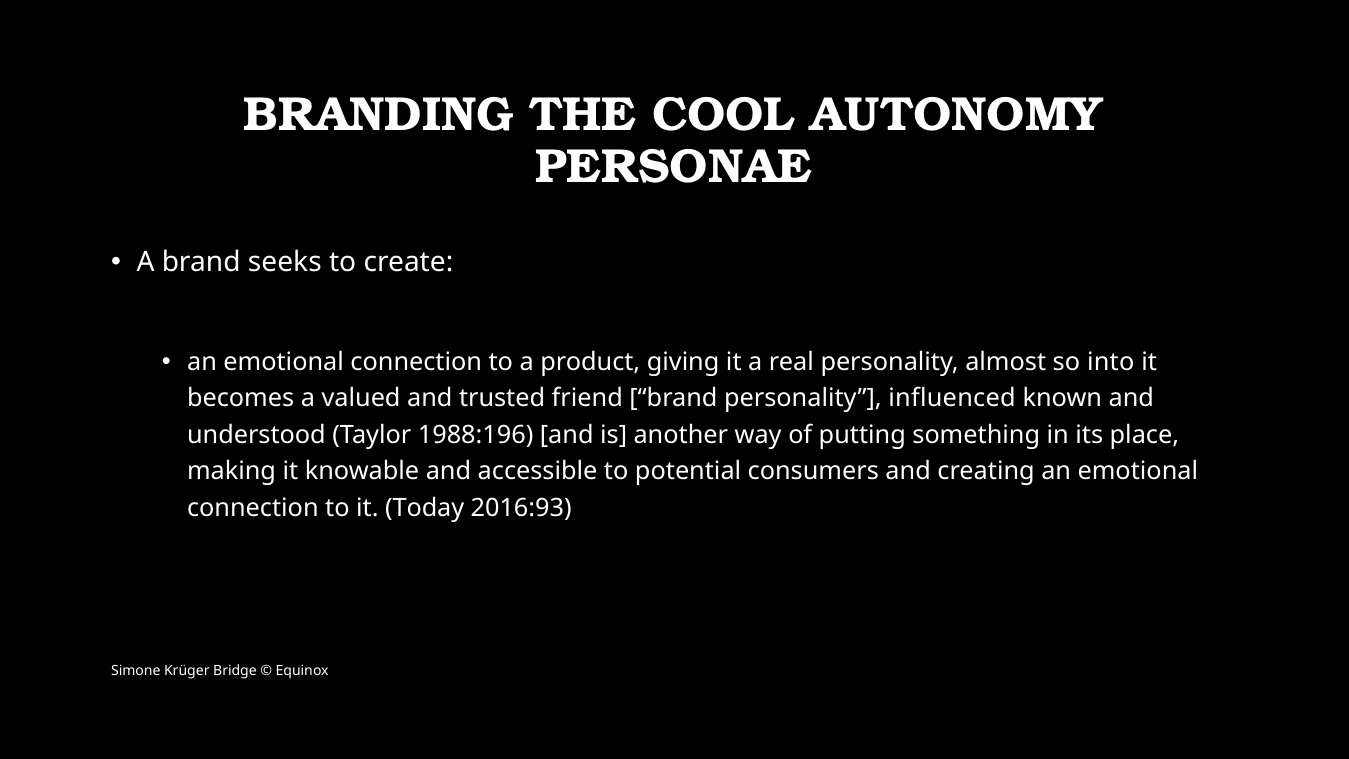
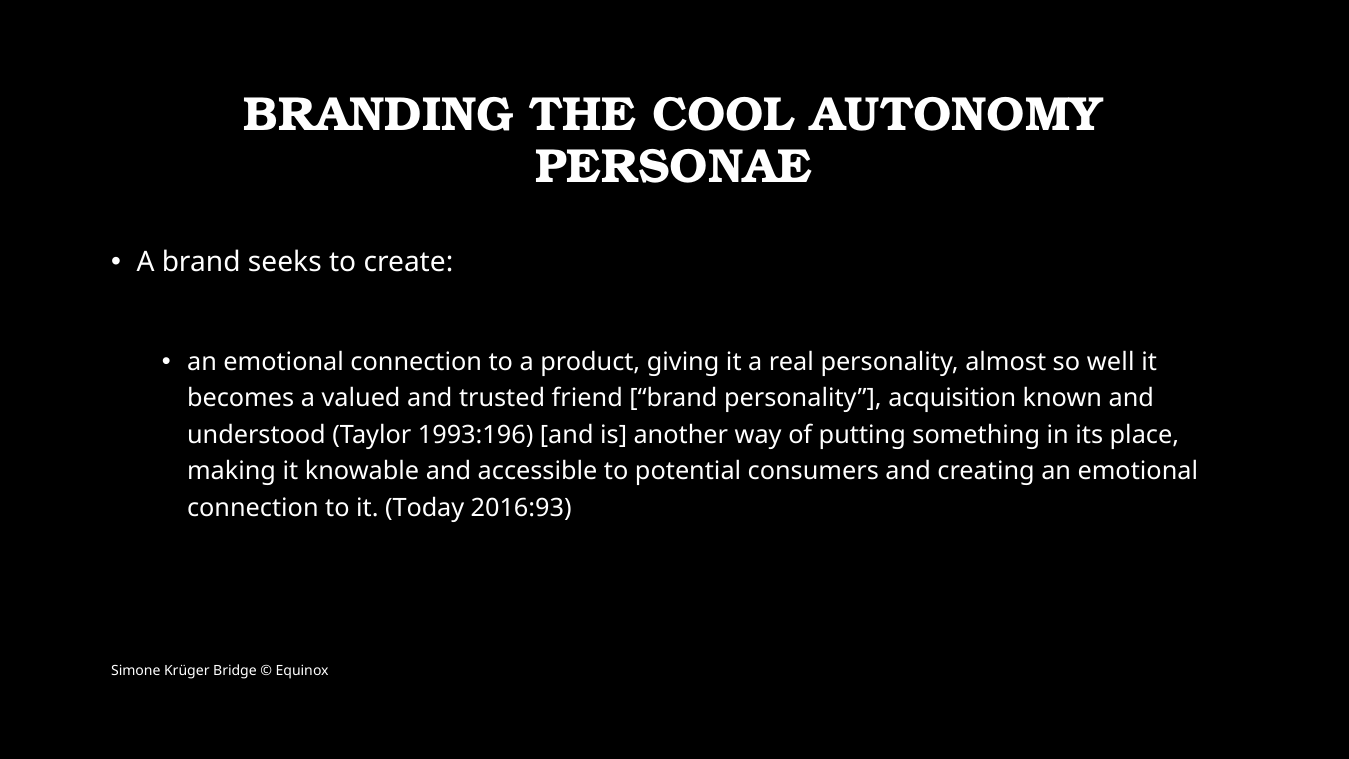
into: into -> well
influenced: influenced -> acquisition
1988:196: 1988:196 -> 1993:196
